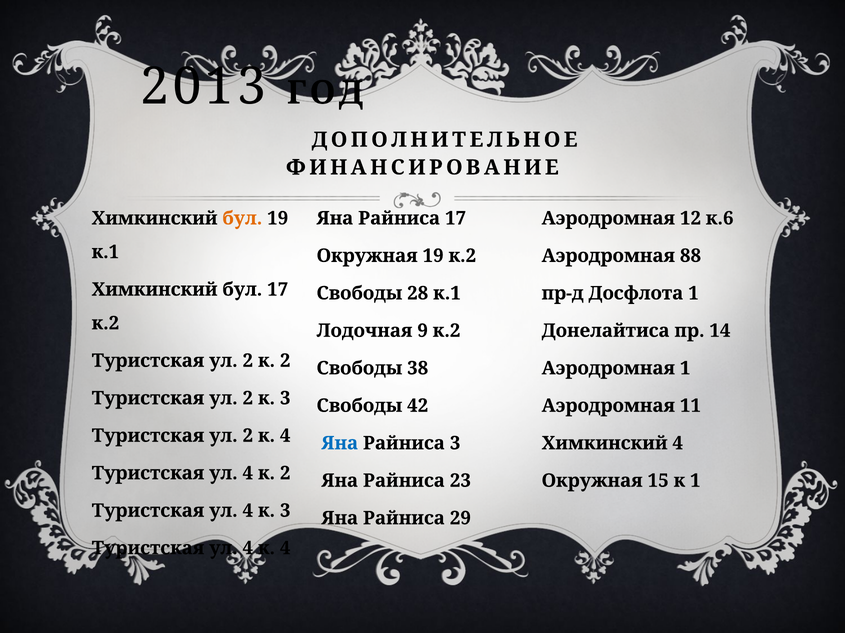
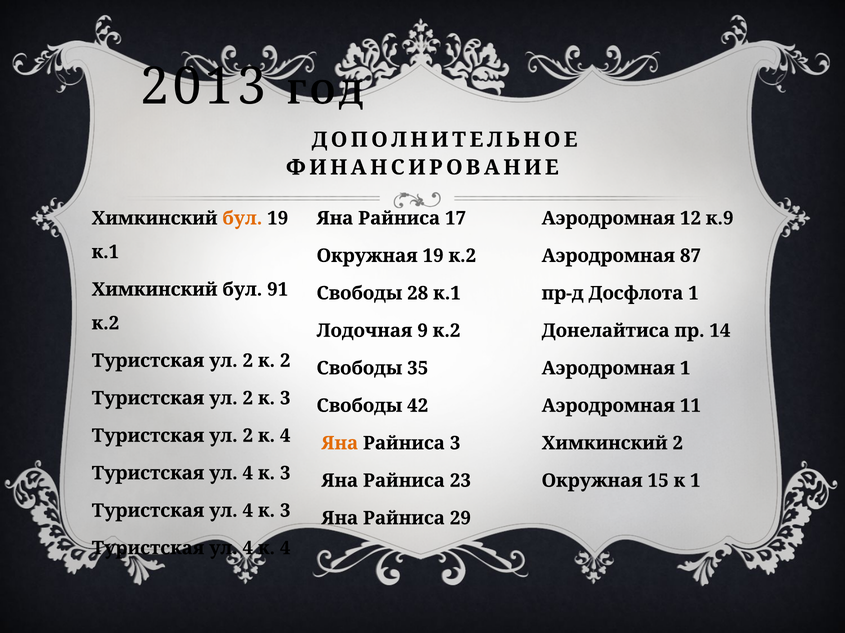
к.6: к.6 -> к.9
88: 88 -> 87
бул 17: 17 -> 91
38: 38 -> 35
Яна at (340, 444) colour: blue -> orange
Химкинский 4: 4 -> 2
2 at (285, 474): 2 -> 3
